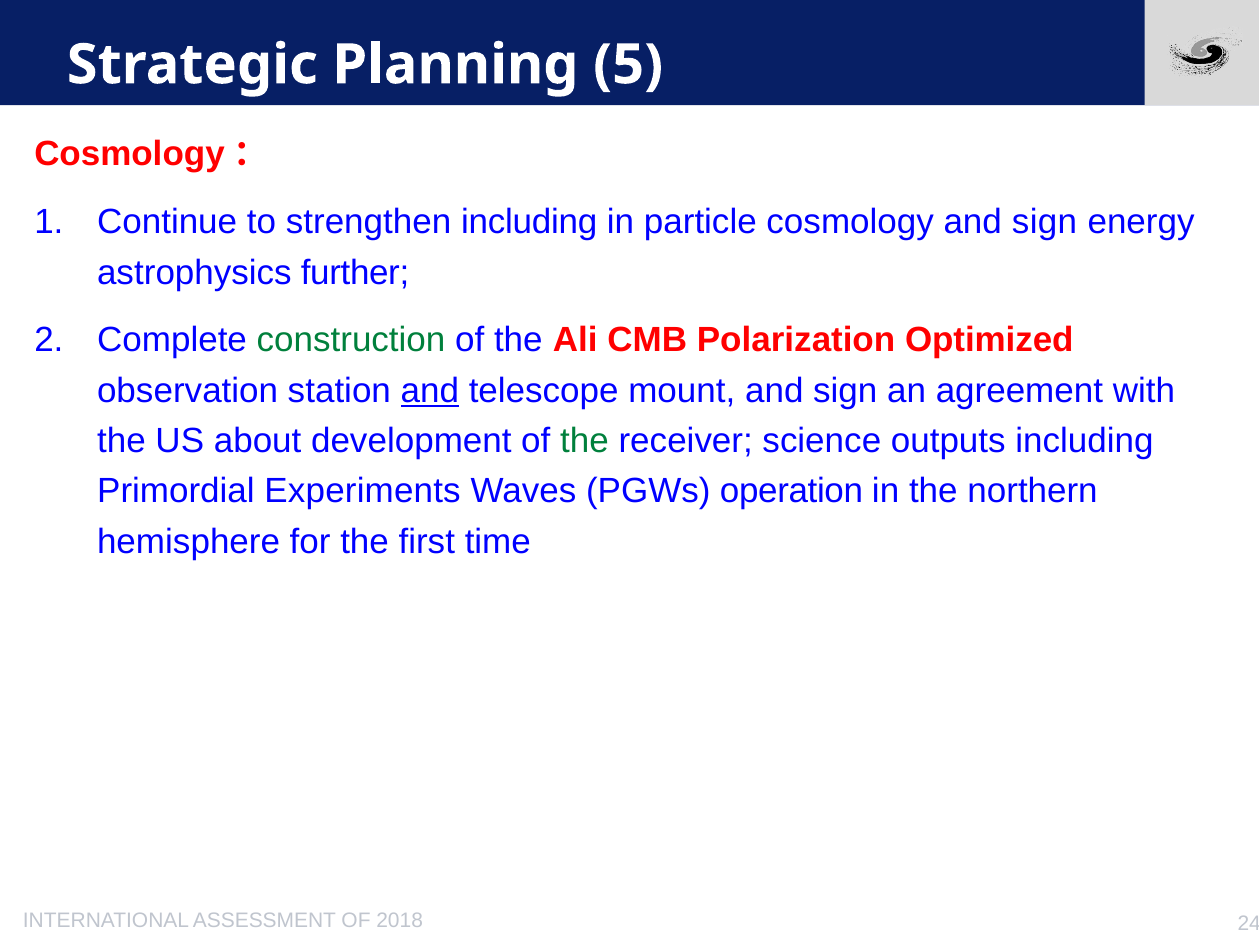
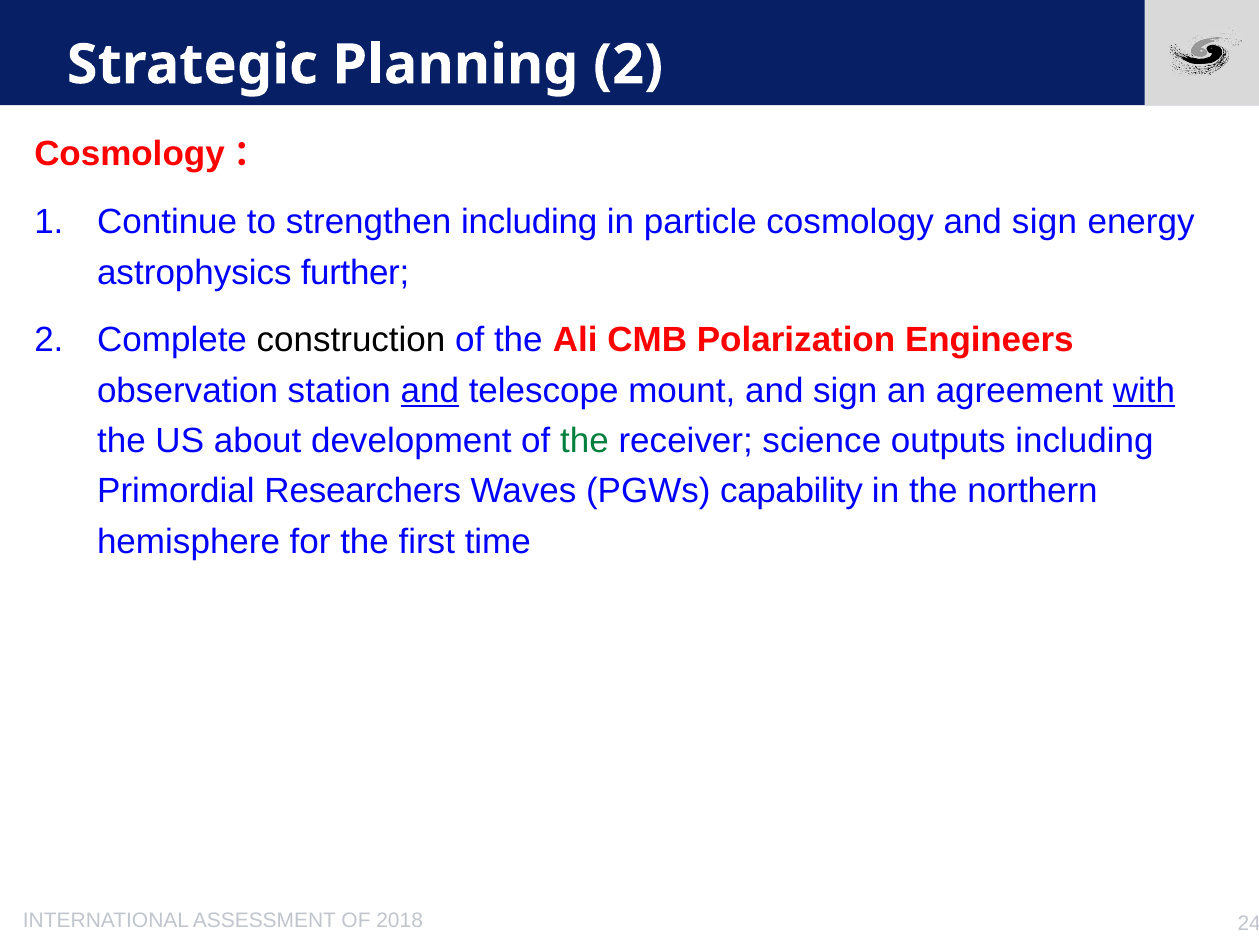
Planning 5: 5 -> 2
construction colour: green -> black
Optimized: Optimized -> Engineers
with underline: none -> present
Experiments: Experiments -> Researchers
operation: operation -> capability
